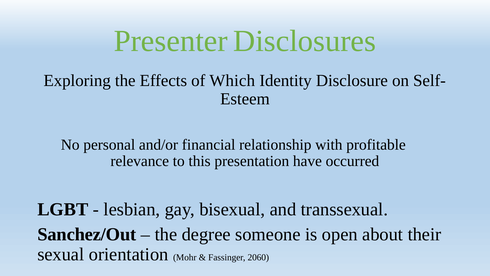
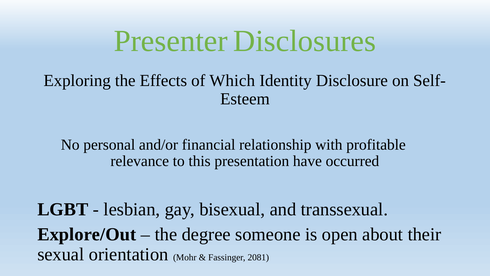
Sanchez/Out: Sanchez/Out -> Explore/Out
2060: 2060 -> 2081
